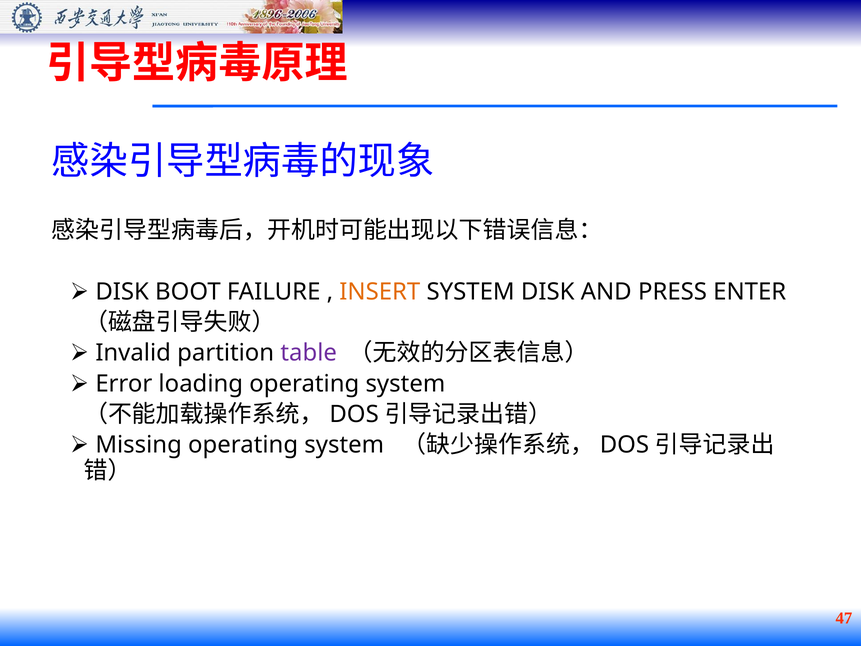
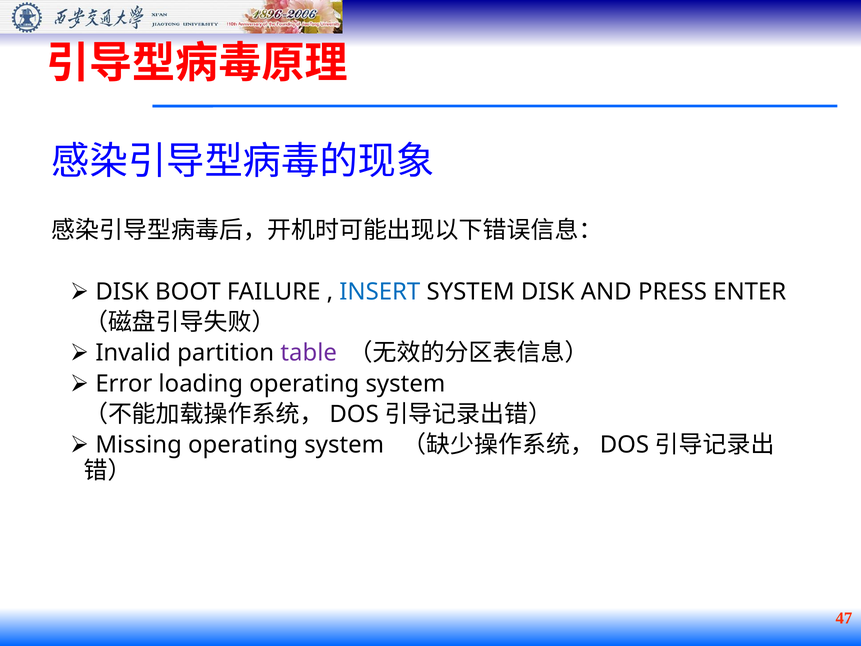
INSERT colour: orange -> blue
